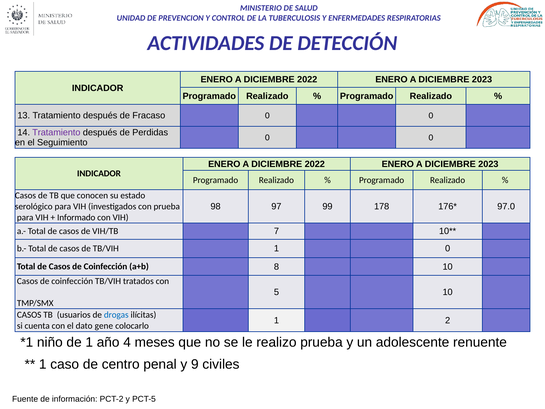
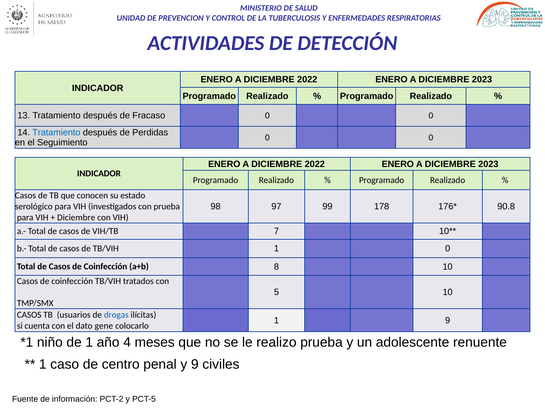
Tratamiento at (56, 132) colour: purple -> blue
97.0: 97.0 -> 90.8
Informado at (76, 217): Informado -> Diciembre
1 2: 2 -> 9
